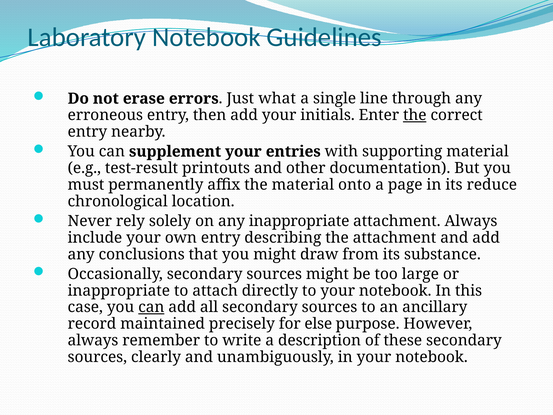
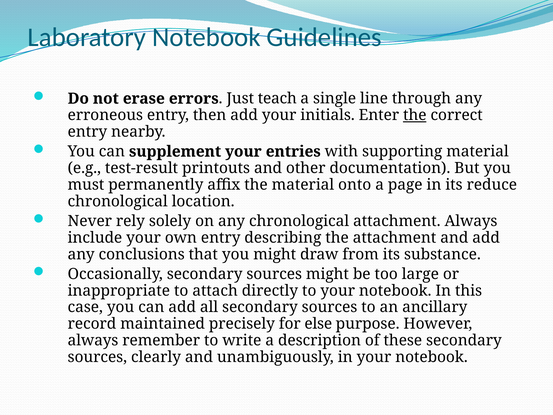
what: what -> teach
any inappropriate: inappropriate -> chronological
can at (151, 307) underline: present -> none
